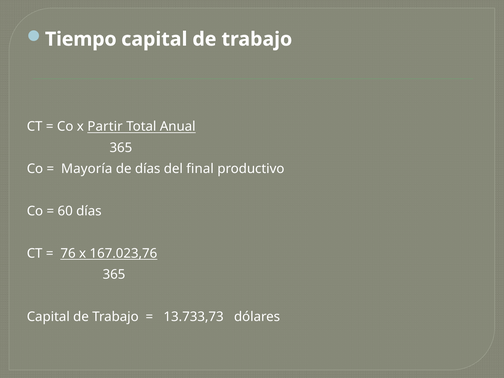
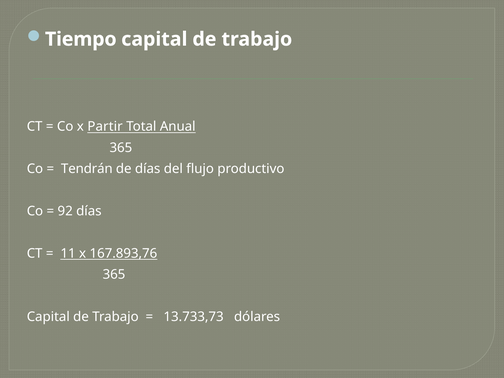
Mayoría: Mayoría -> Tendrán
final: final -> flujo
60: 60 -> 92
76: 76 -> 11
167.023,76: 167.023,76 -> 167.893,76
